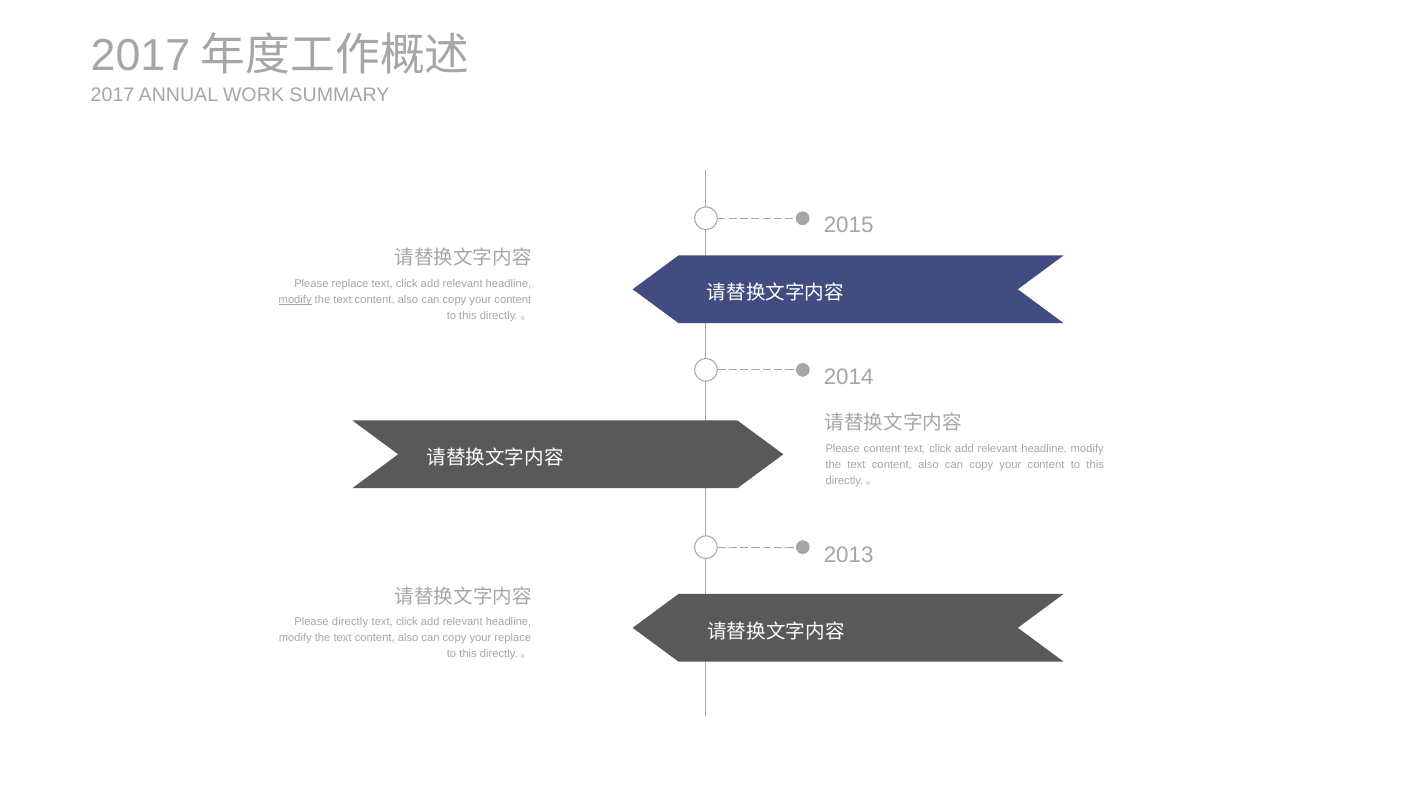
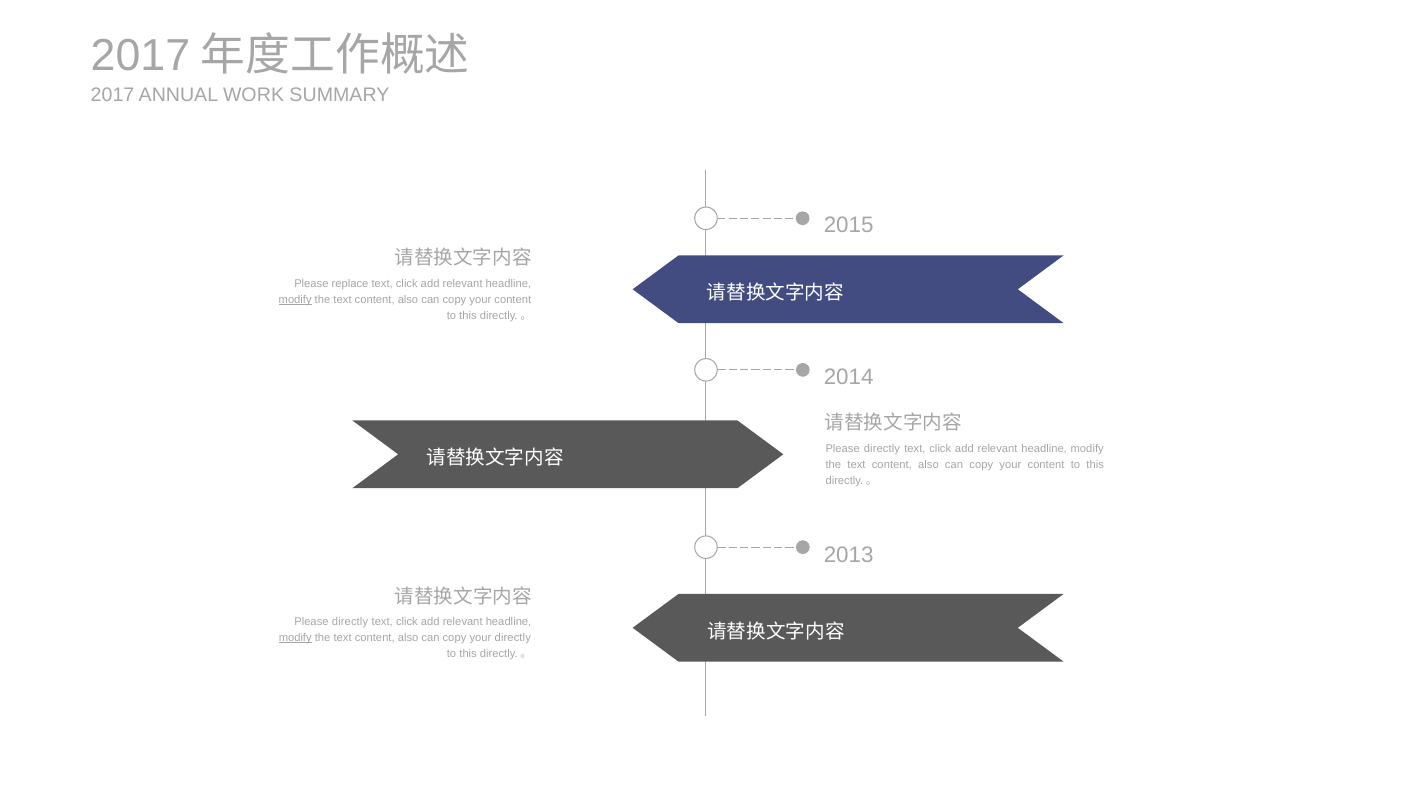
content at (882, 448): content -> directly
modify at (295, 638) underline: none -> present
your replace: replace -> directly
